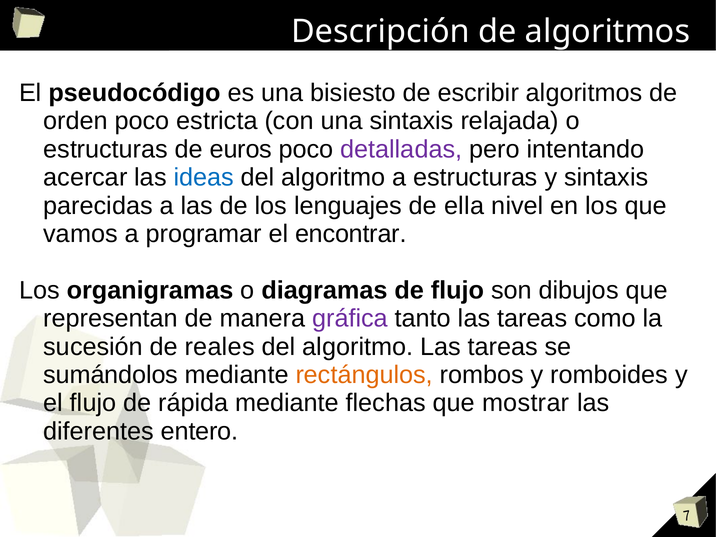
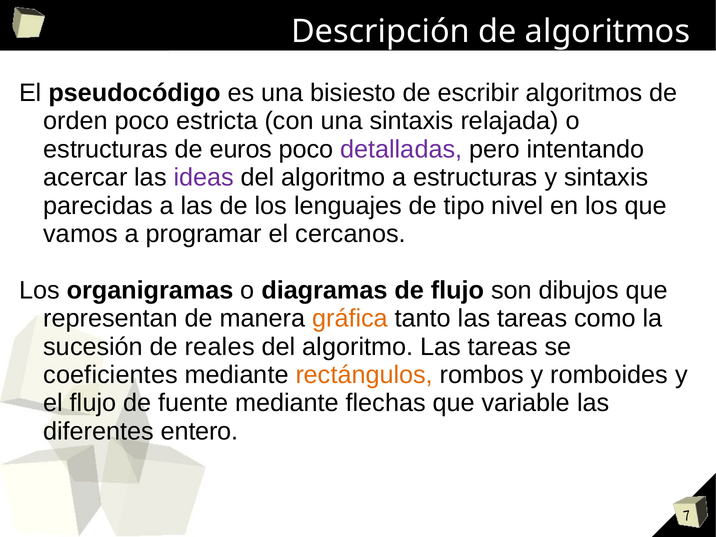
ideas colour: blue -> purple
ella: ella -> tipo
encontrar: encontrar -> cercanos
gráfica colour: purple -> orange
sumándolos: sumándolos -> coeficientes
rápida: rápida -> fuente
mostrar: mostrar -> variable
